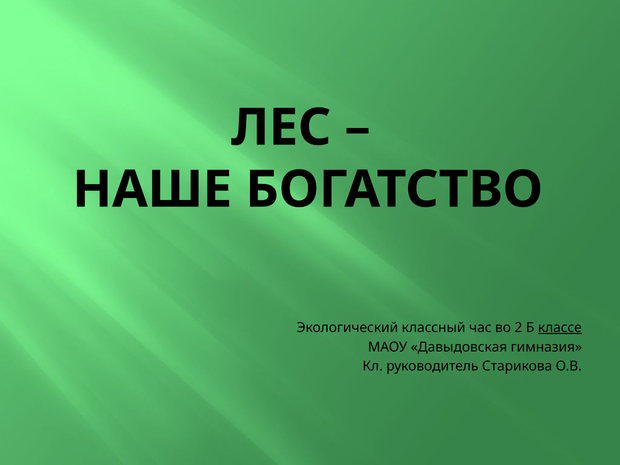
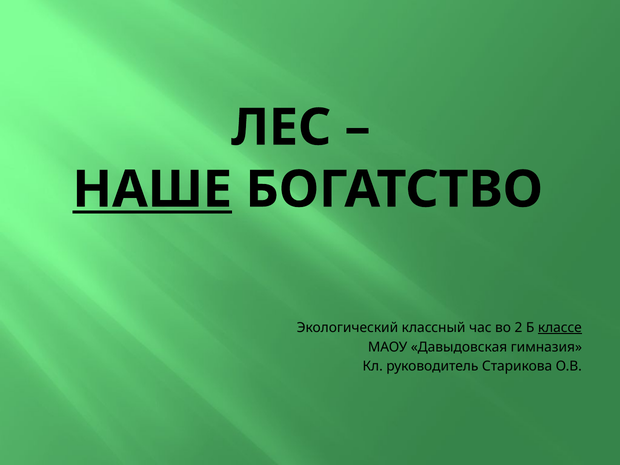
НАШЕ underline: none -> present
